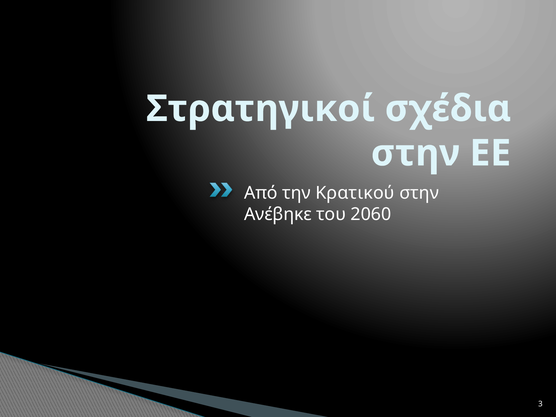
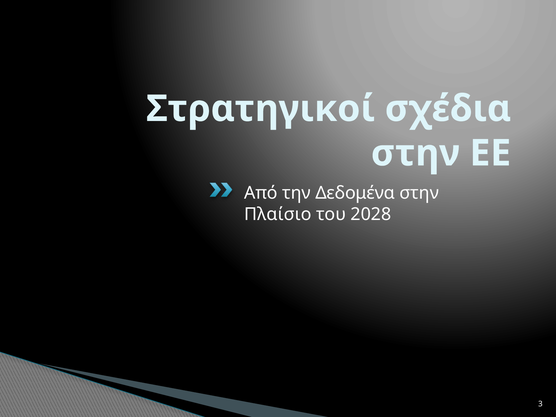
Κρατικού: Κρατικού -> Δεδομένα
Ανέβηκε: Ανέβηκε -> Πλαίσιο
2060: 2060 -> 2028
